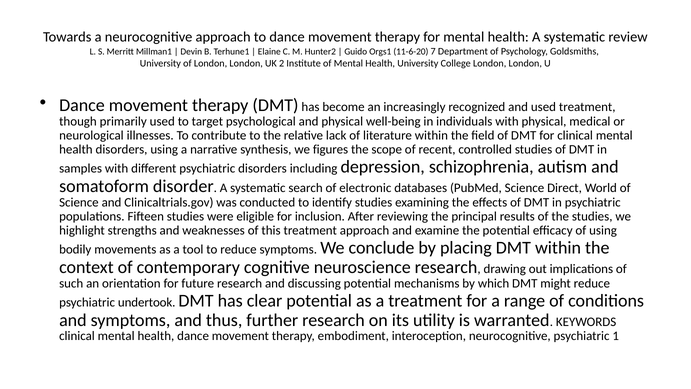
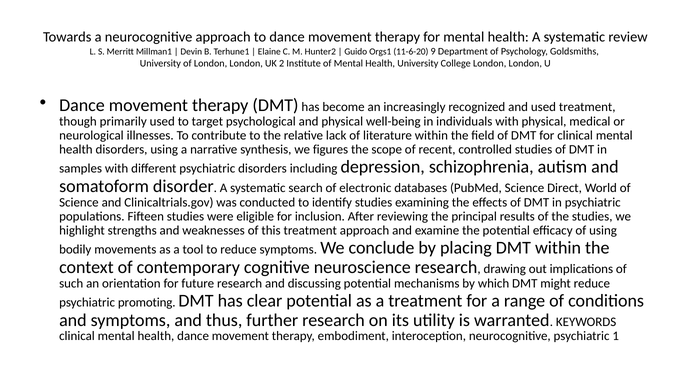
7: 7 -> 9
undertook: undertook -> promoting
